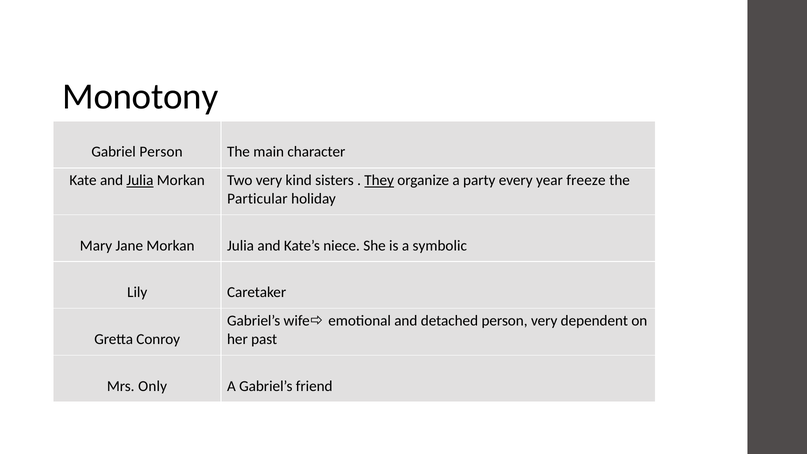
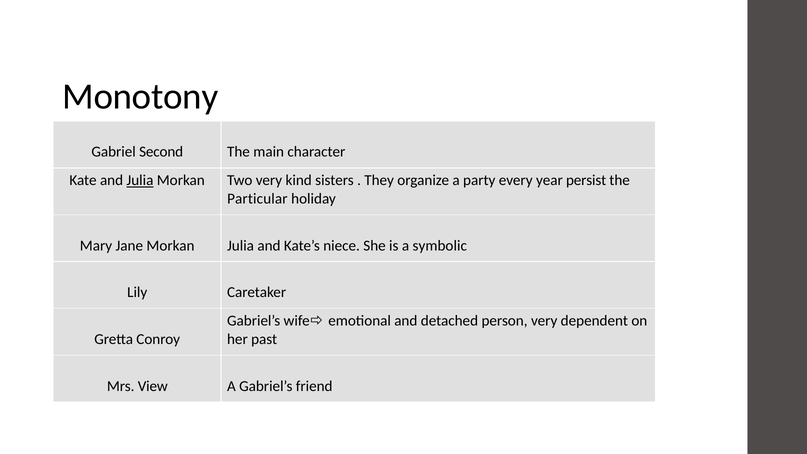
Gabriel Person: Person -> Second
They underline: present -> none
freeze: freeze -> persist
Only: Only -> View
